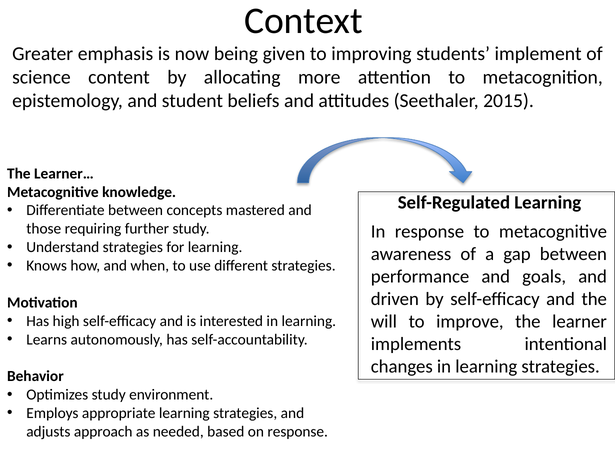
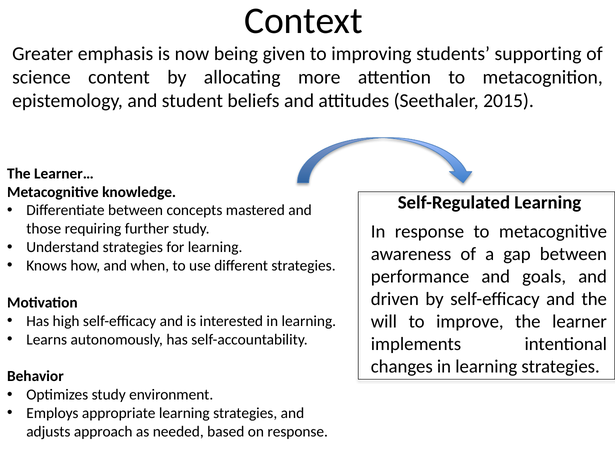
implement: implement -> supporting
